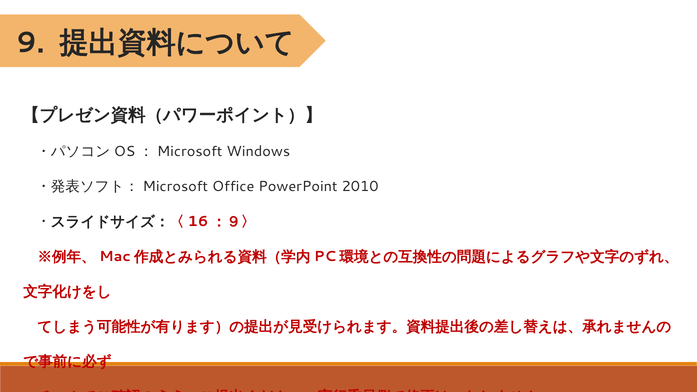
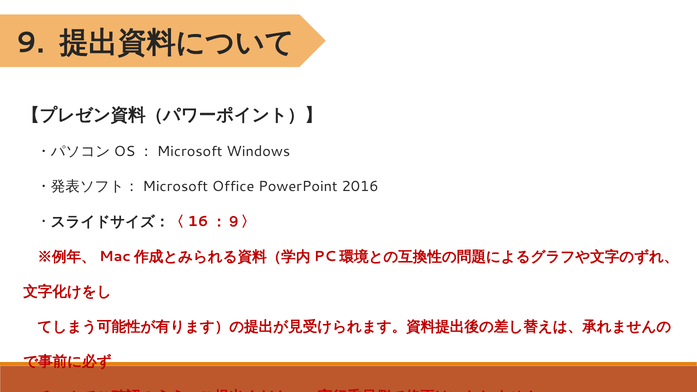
2010: 2010 -> 2016
